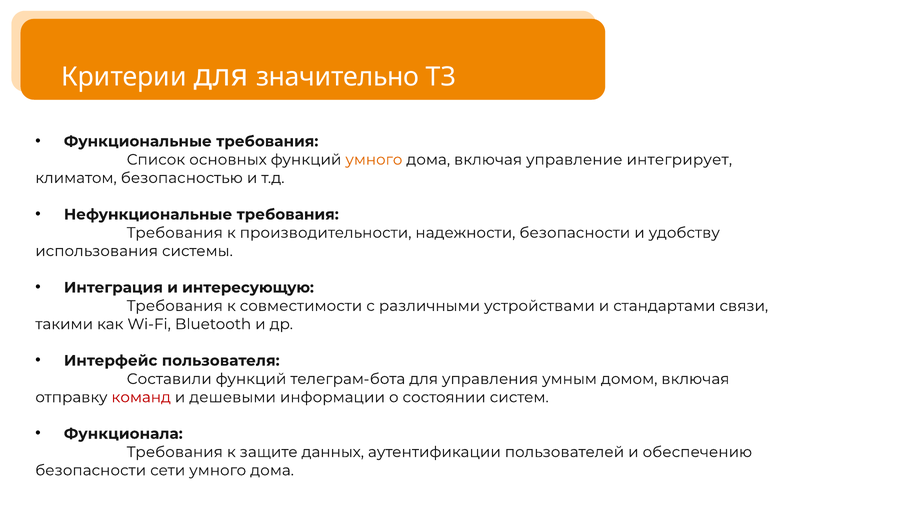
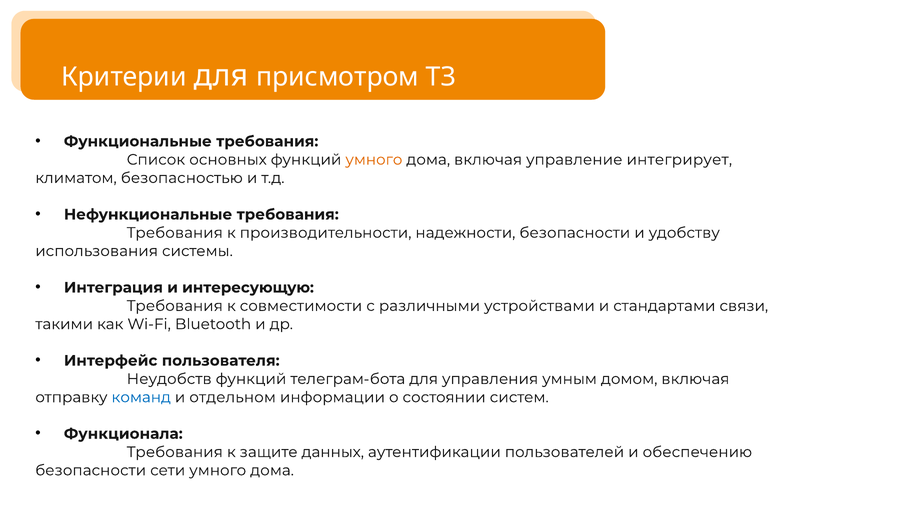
значительно: значительно -> присмотром
Составили: Составили -> Неудобств
команд colour: red -> blue
дешевыми: дешевыми -> отдельном
